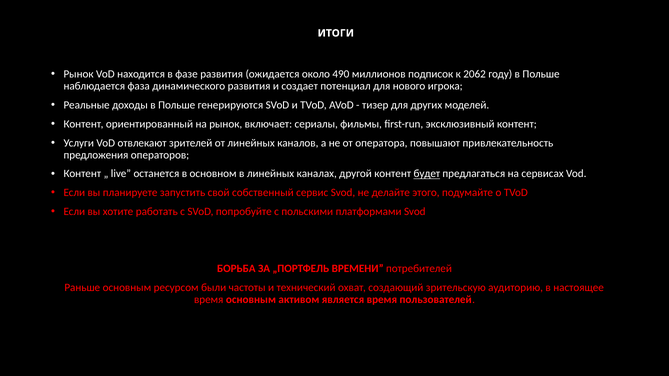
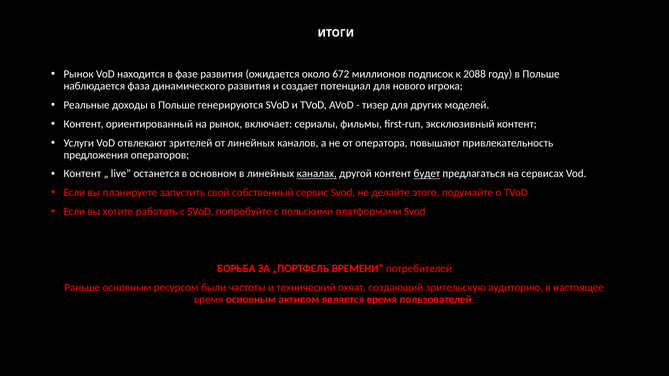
490: 490 -> 672
2062: 2062 -> 2088
каналах underline: none -> present
